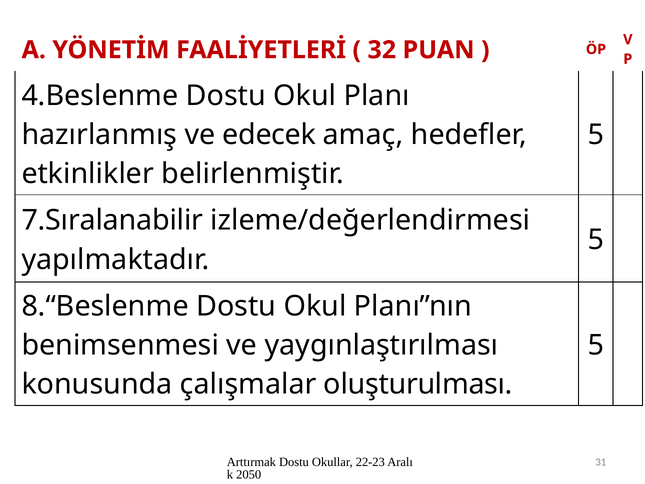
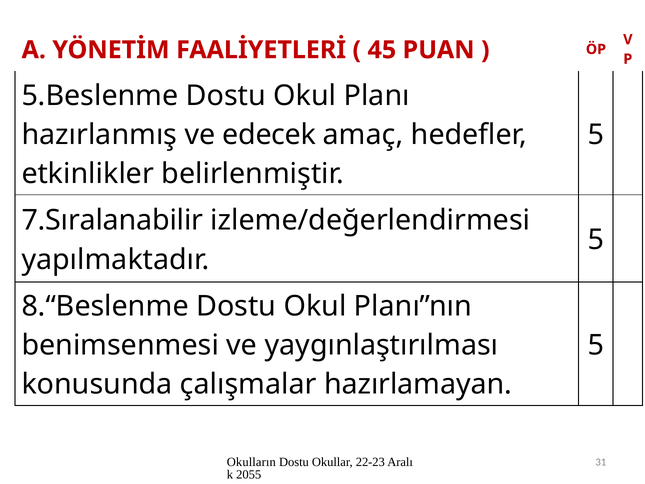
32: 32 -> 45
4.Beslenme: 4.Beslenme -> 5.Beslenme
oluşturulması: oluşturulması -> hazırlamayan
Arttırmak: Arttırmak -> Okulların
2050: 2050 -> 2055
